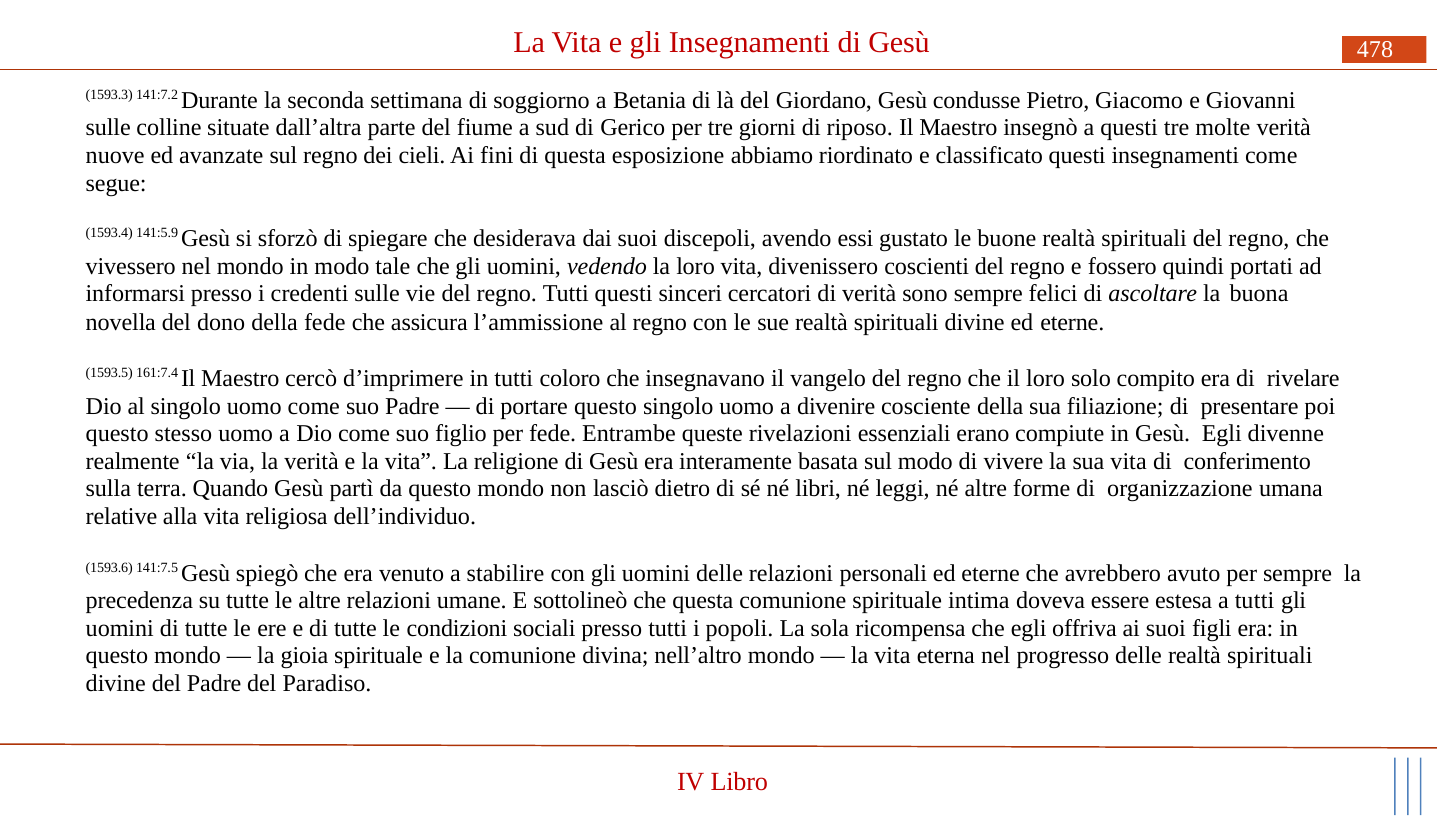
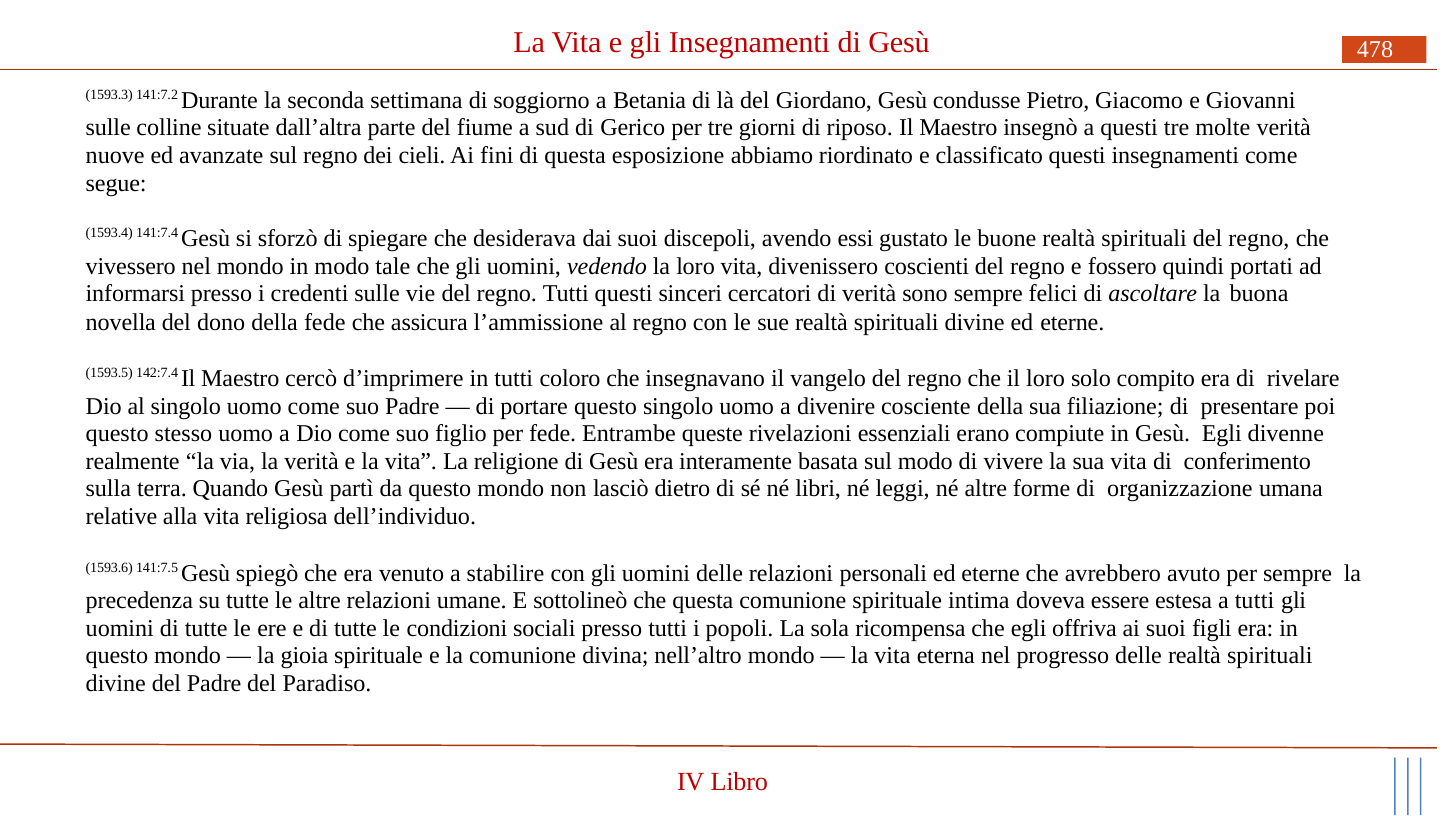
141:5.9: 141:5.9 -> 141:7.4
161:7.4: 161:7.4 -> 142:7.4
